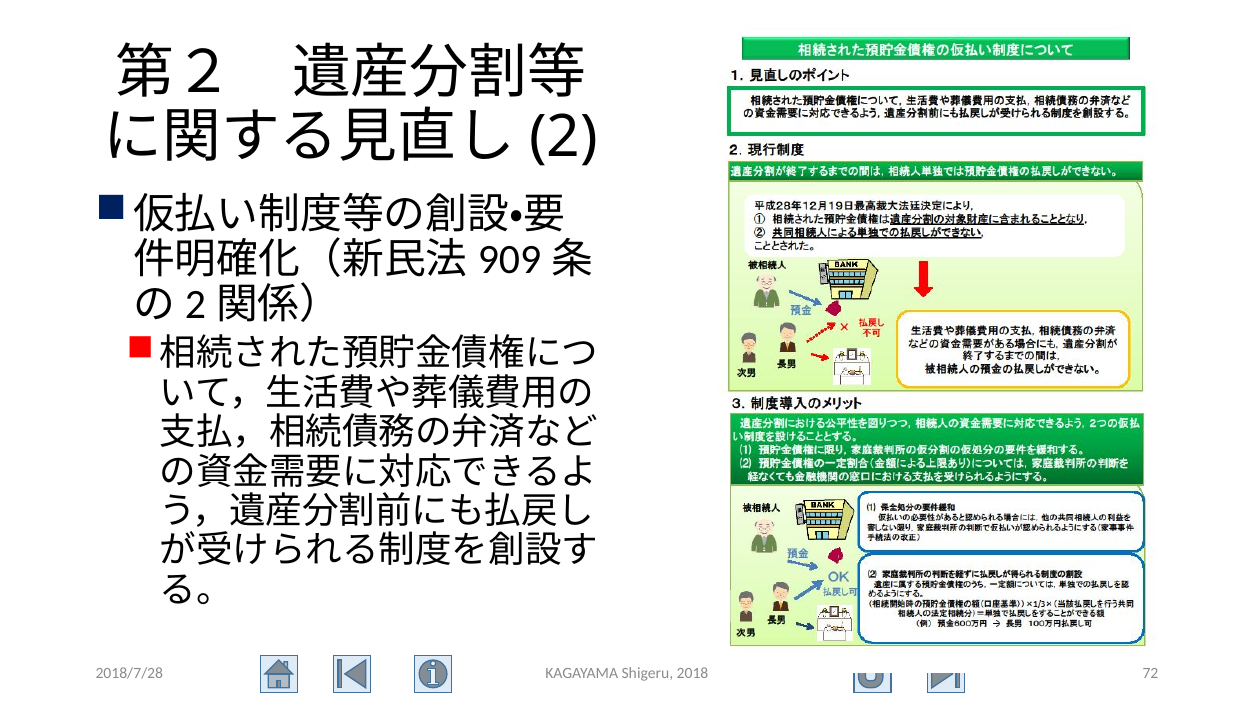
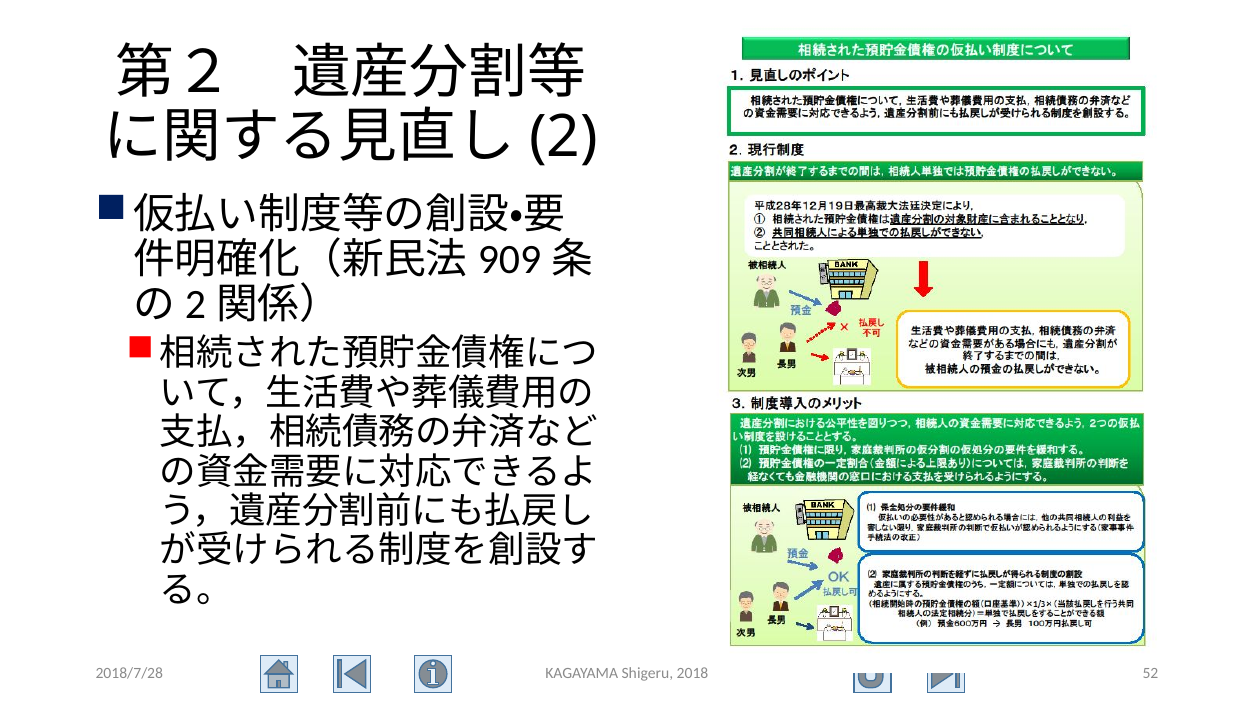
72: 72 -> 52
